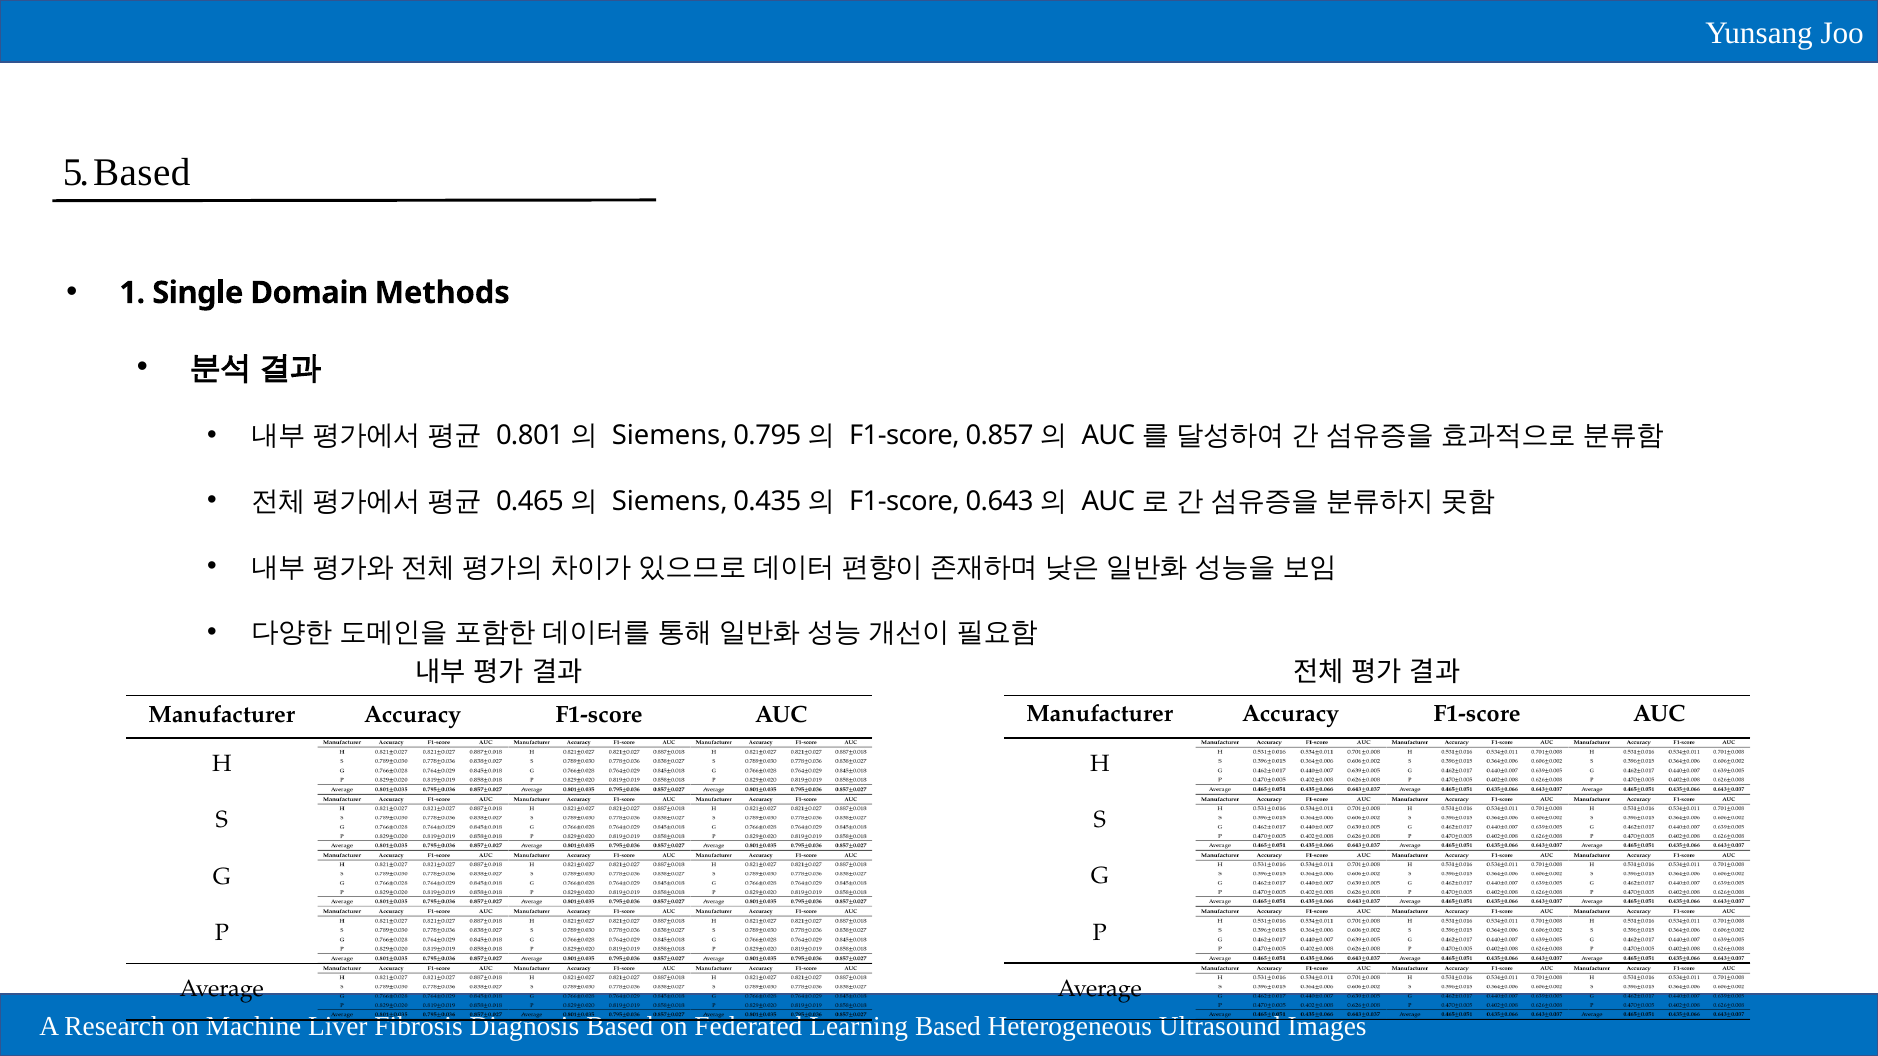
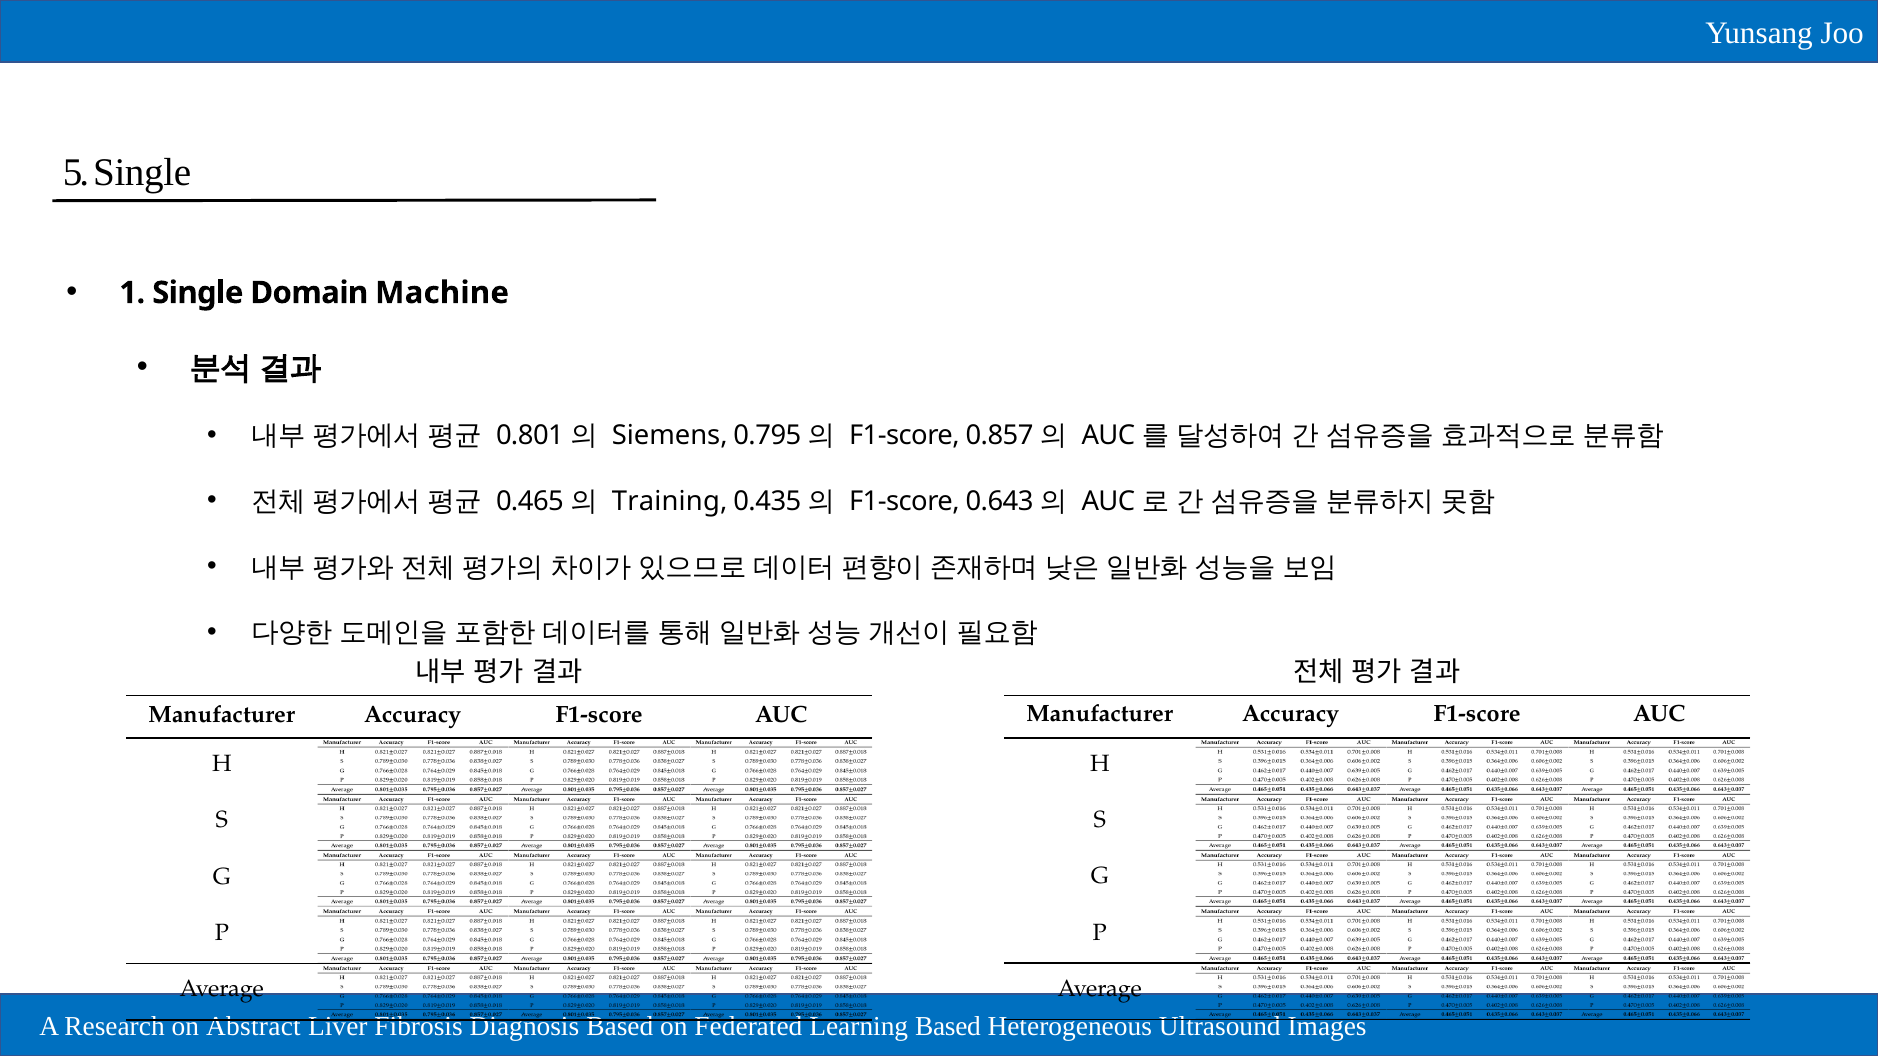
5 Based: Based -> Single
Methods: Methods -> Machine
Siemens at (670, 502): Siemens -> Training
Machine: Machine -> Abstract
